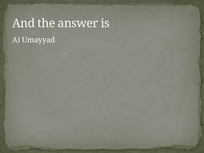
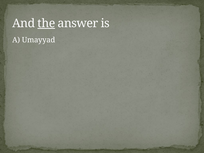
the underline: none -> present
